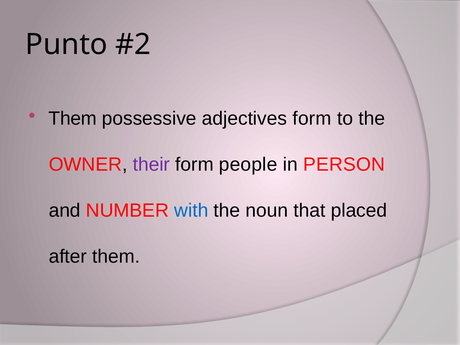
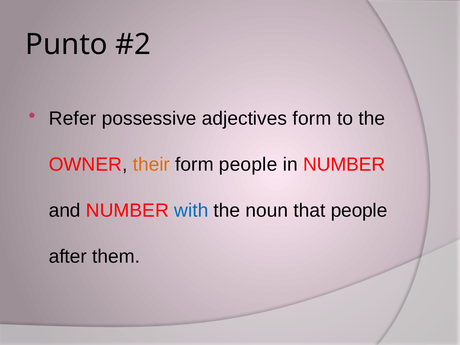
Them at (73, 119): Them -> Refer
their colour: purple -> orange
in PERSON: PERSON -> NUMBER
that placed: placed -> people
